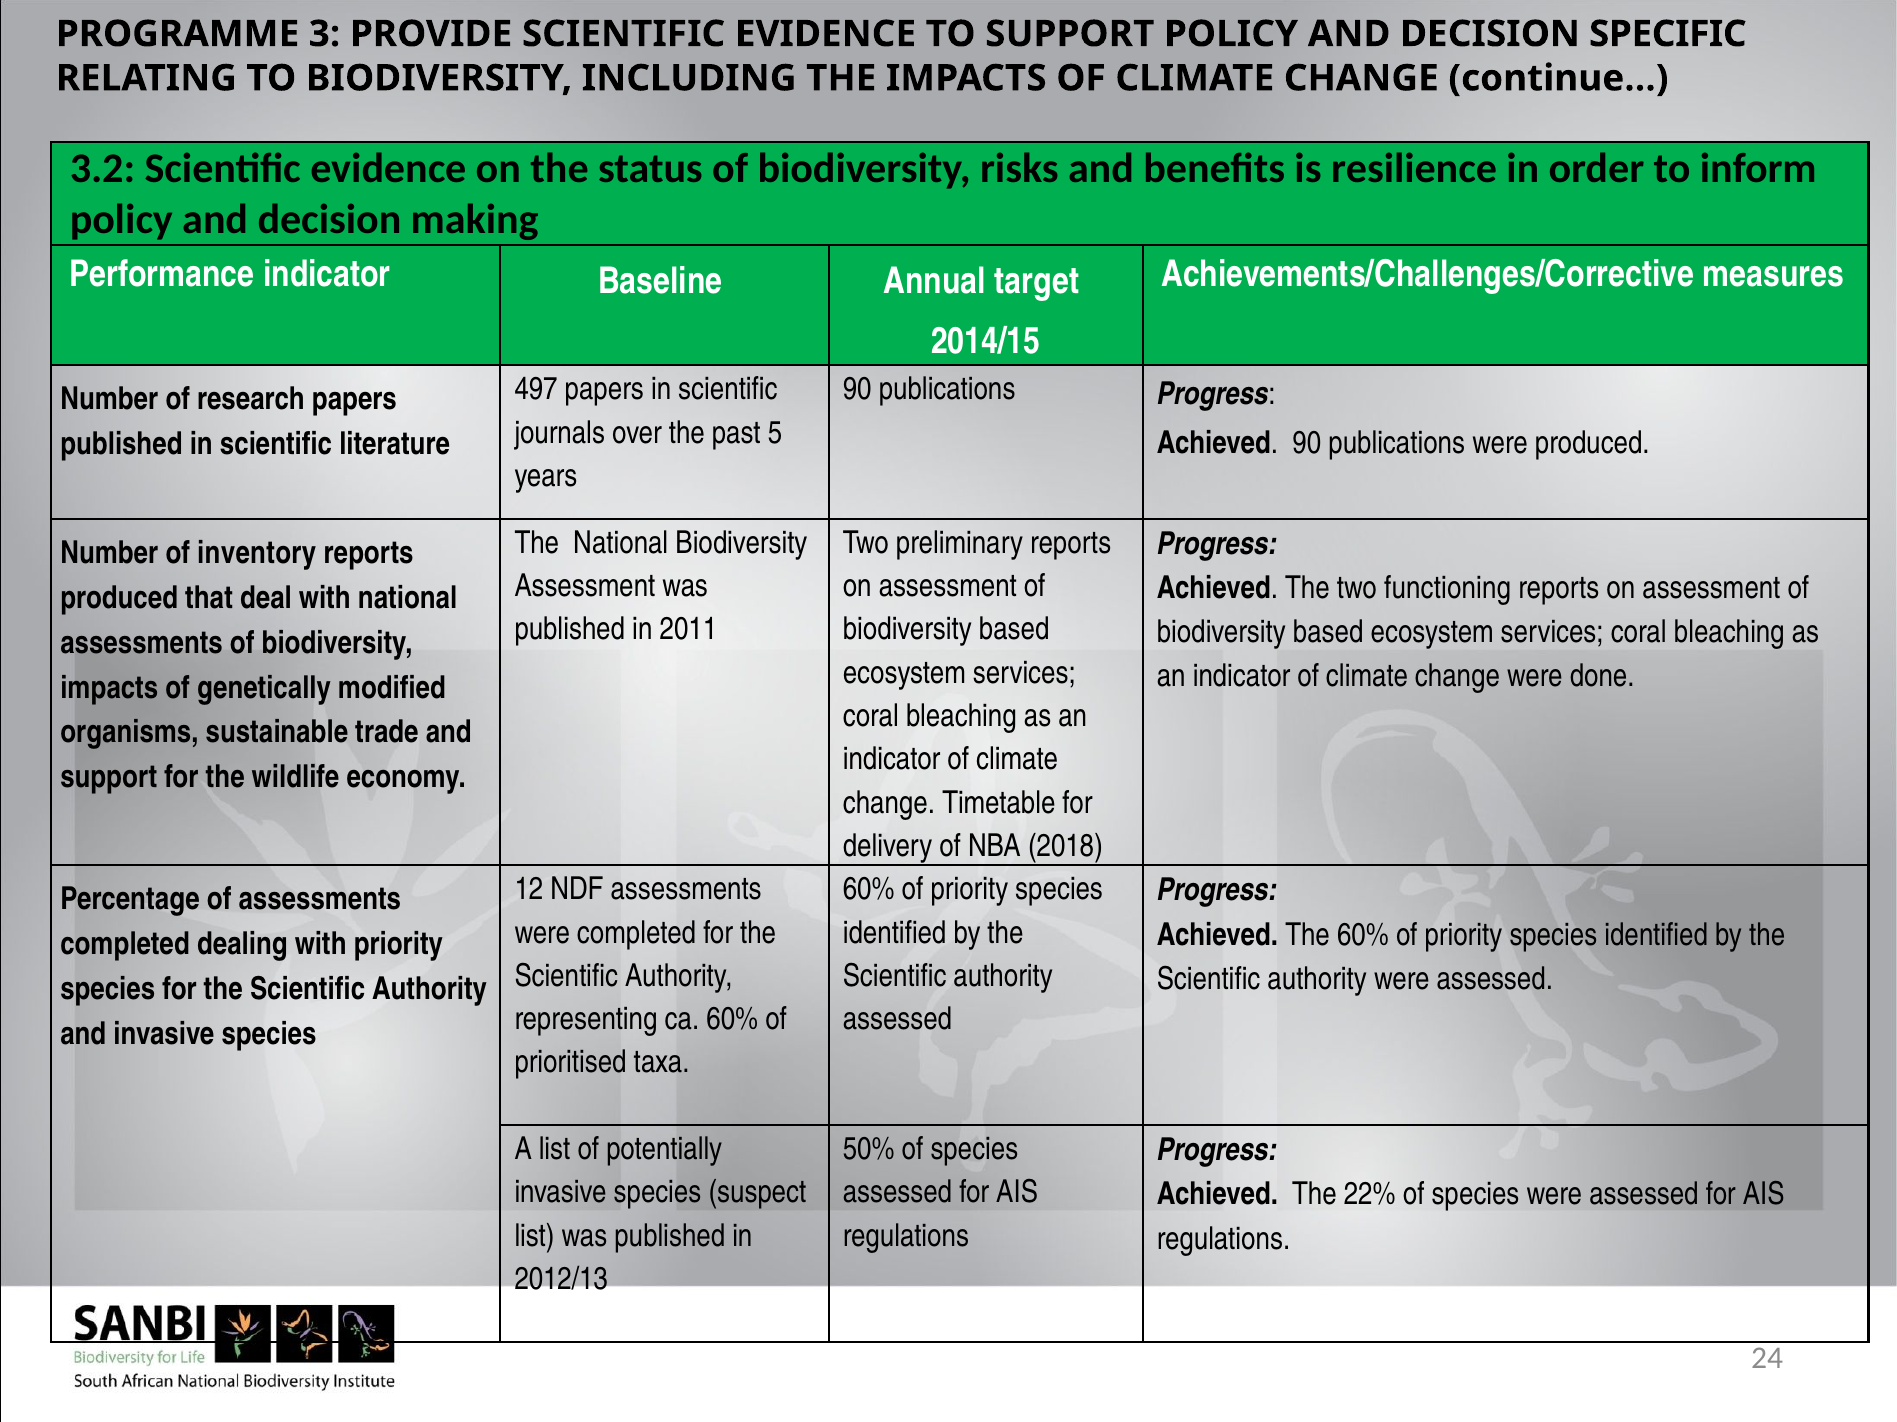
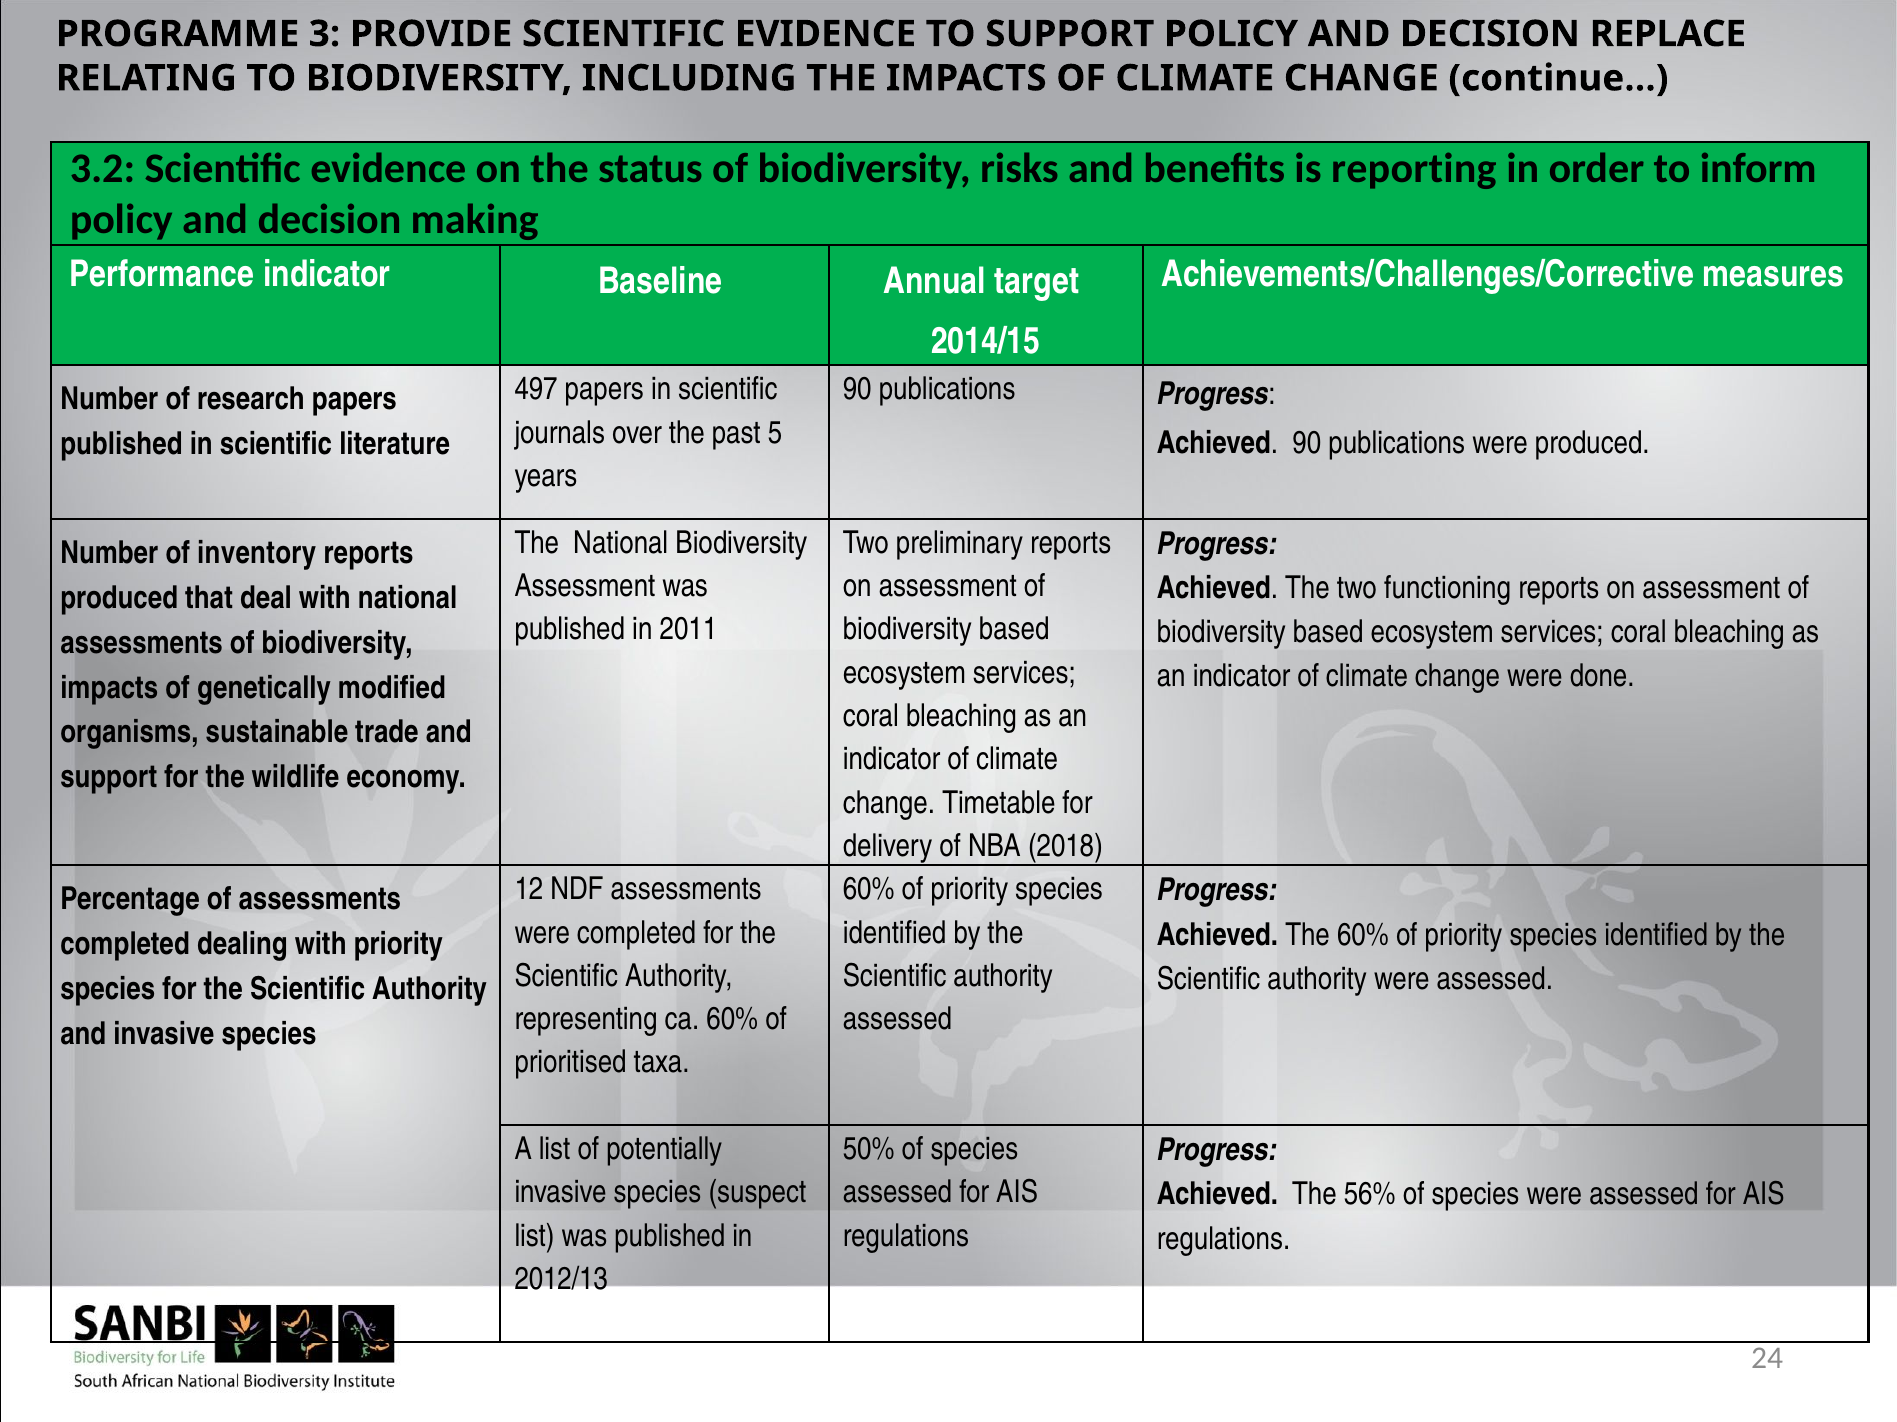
SPECIFIC: SPECIFIC -> REPLACE
resilience: resilience -> reporting
22%: 22% -> 56%
